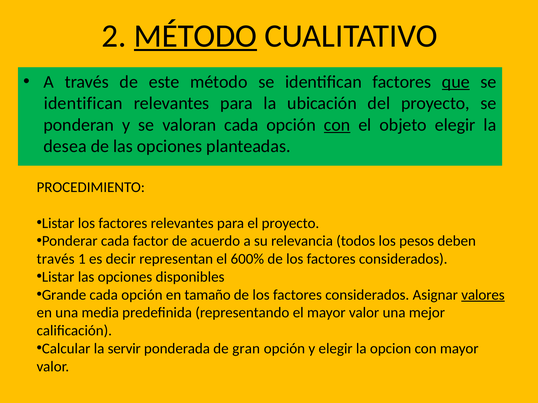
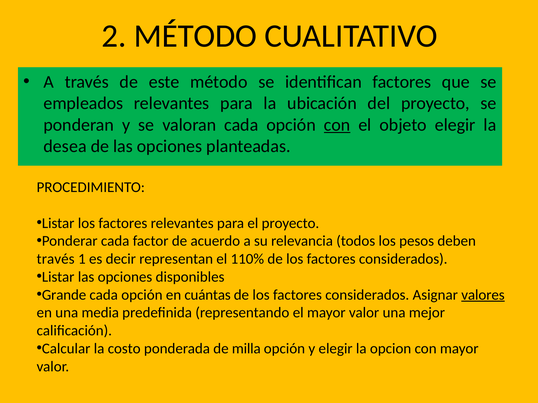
MÉTODO at (195, 36) underline: present -> none
que underline: present -> none
identifican at (83, 103): identifican -> empleados
600%: 600% -> 110%
tamaño: tamaño -> cuántas
servir: servir -> costo
gran: gran -> milla
